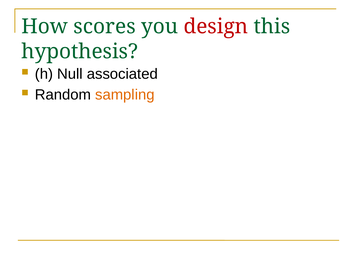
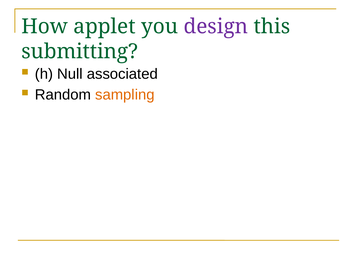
scores: scores -> applet
design colour: red -> purple
hypothesis: hypothesis -> submitting
